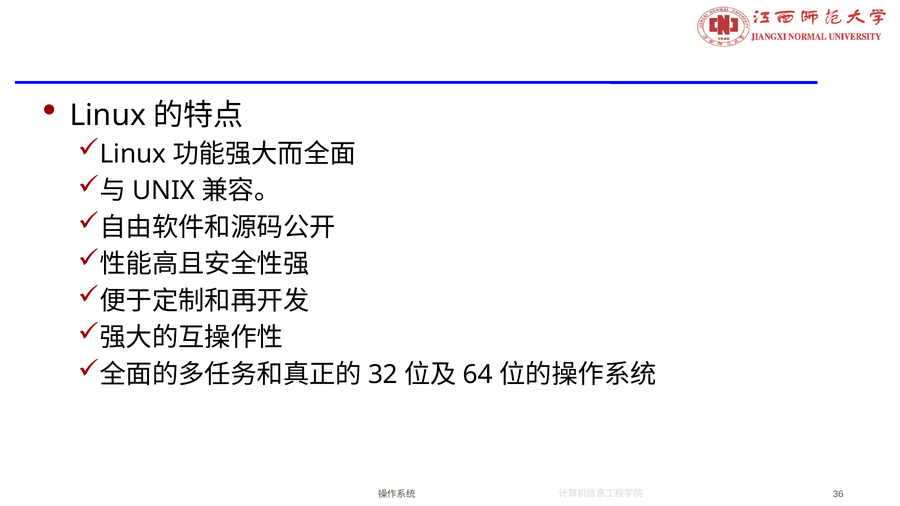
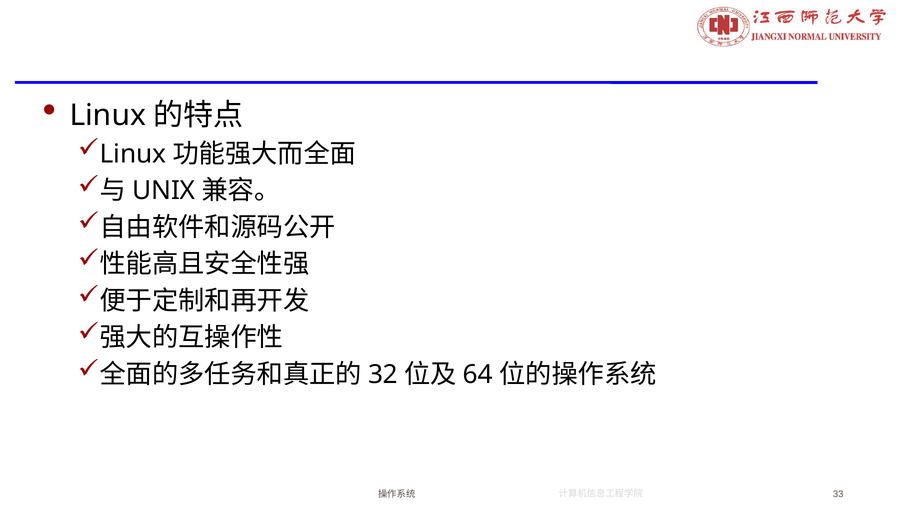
36: 36 -> 33
